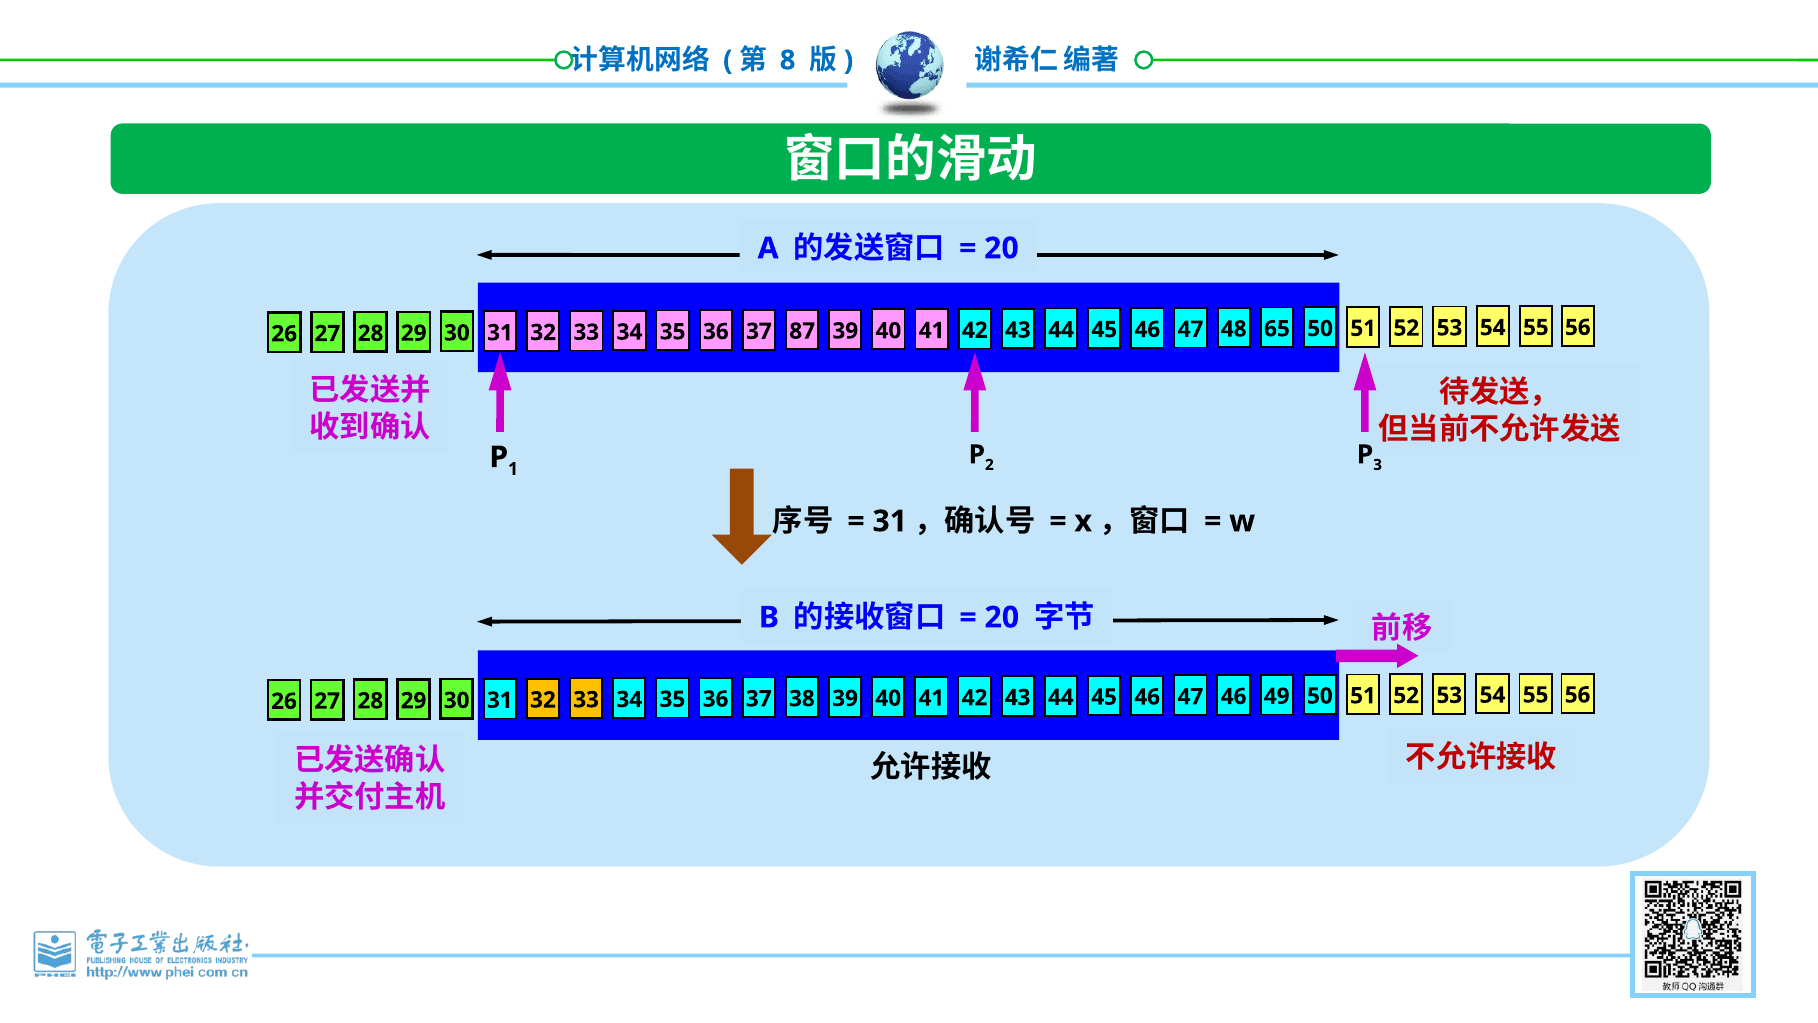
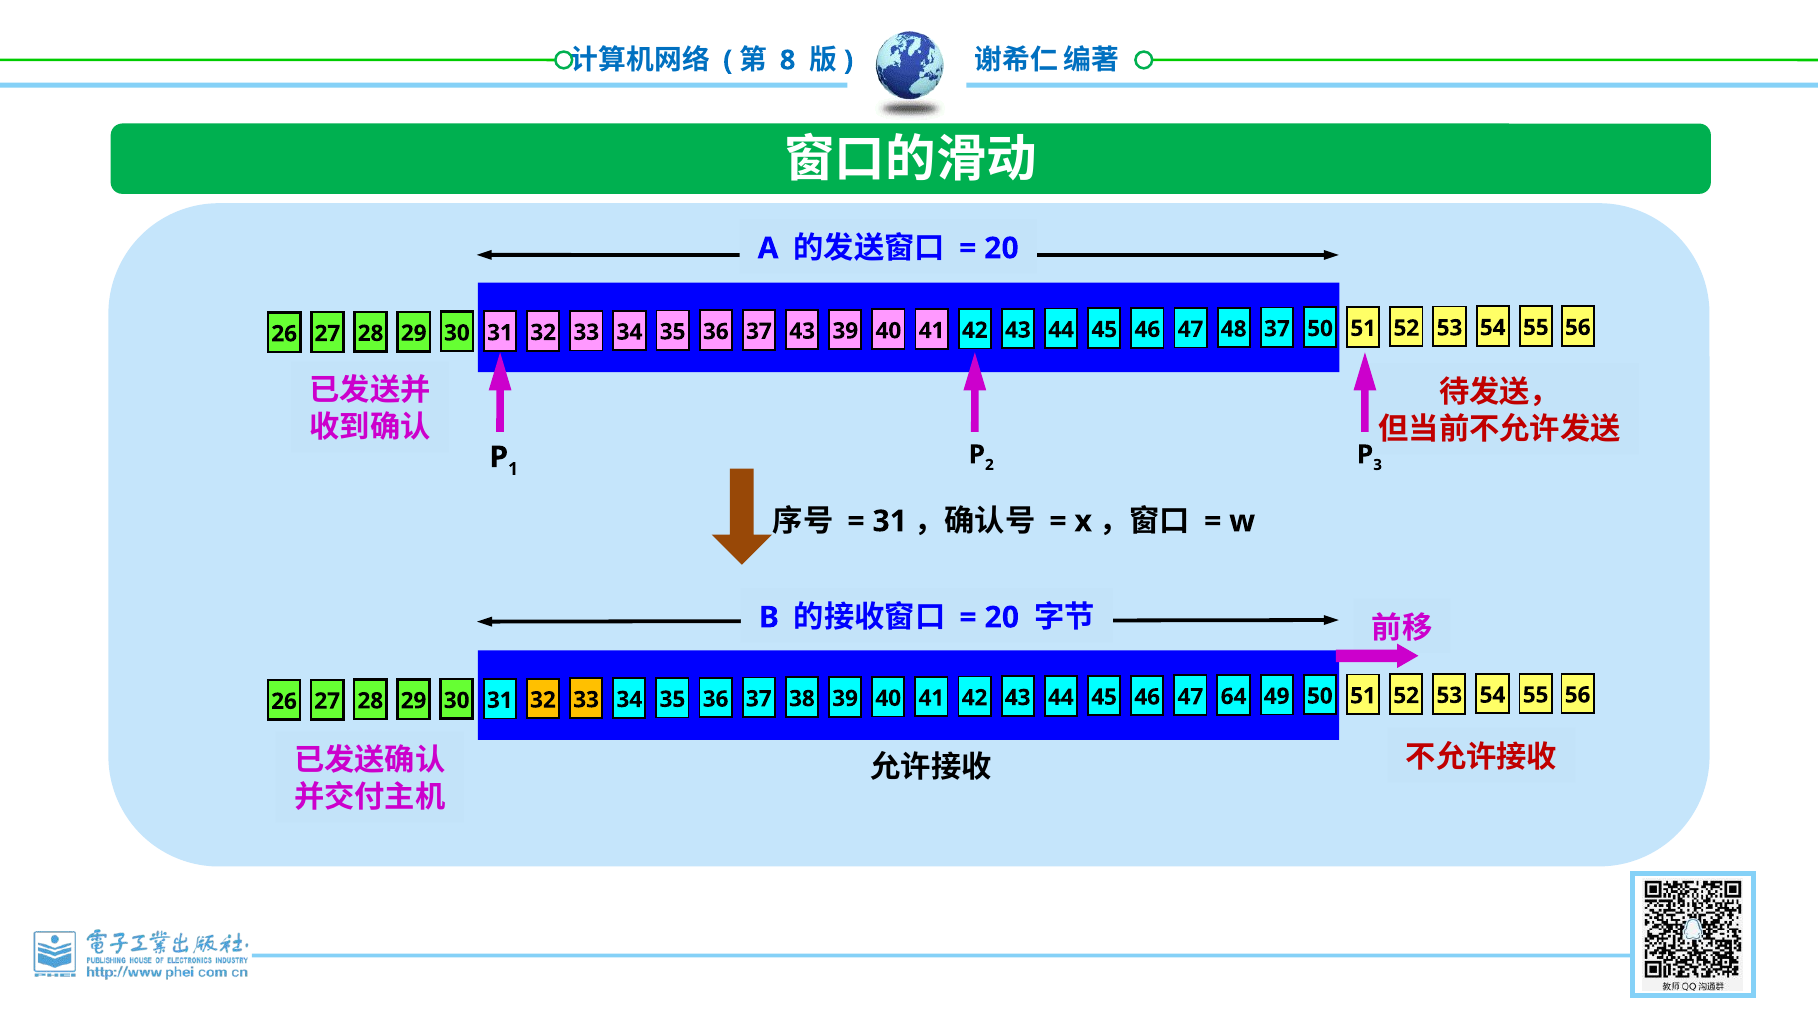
37 87: 87 -> 43
48 65: 65 -> 37
47 46: 46 -> 64
